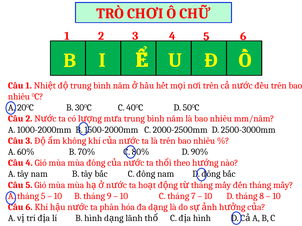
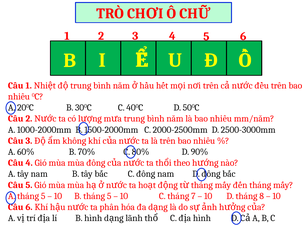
B tháng 9: 9 -> 5
